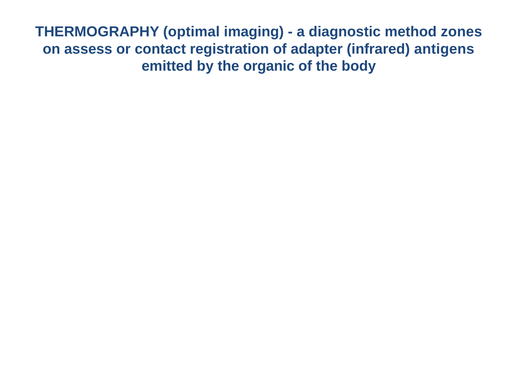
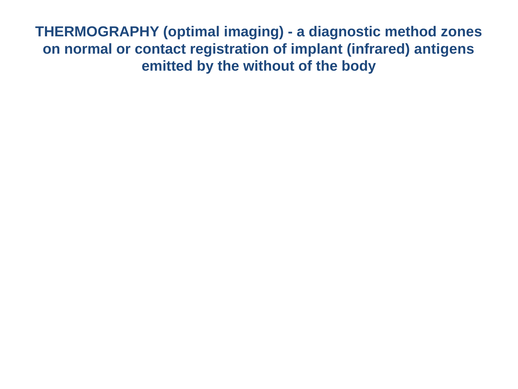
assess: assess -> normal
adapter: adapter -> implant
organic: organic -> without
